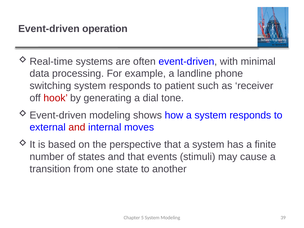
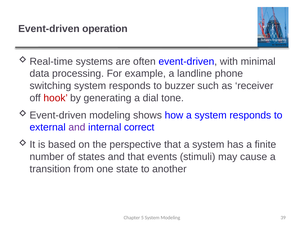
patient: patient -> buzzer
and at (77, 127) colour: red -> purple
moves: moves -> correct
